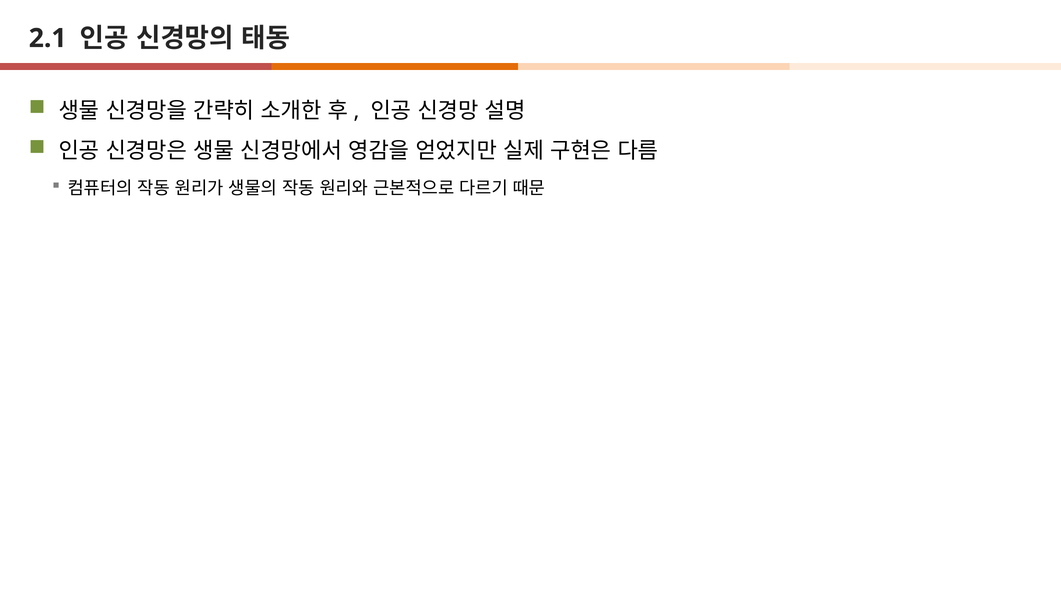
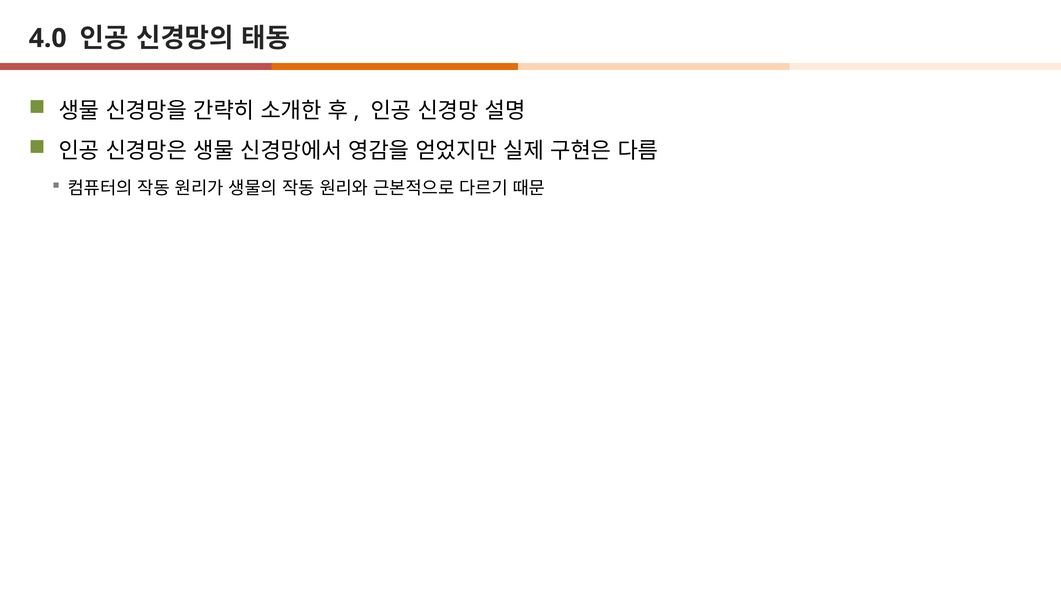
2.1: 2.1 -> 4.0
